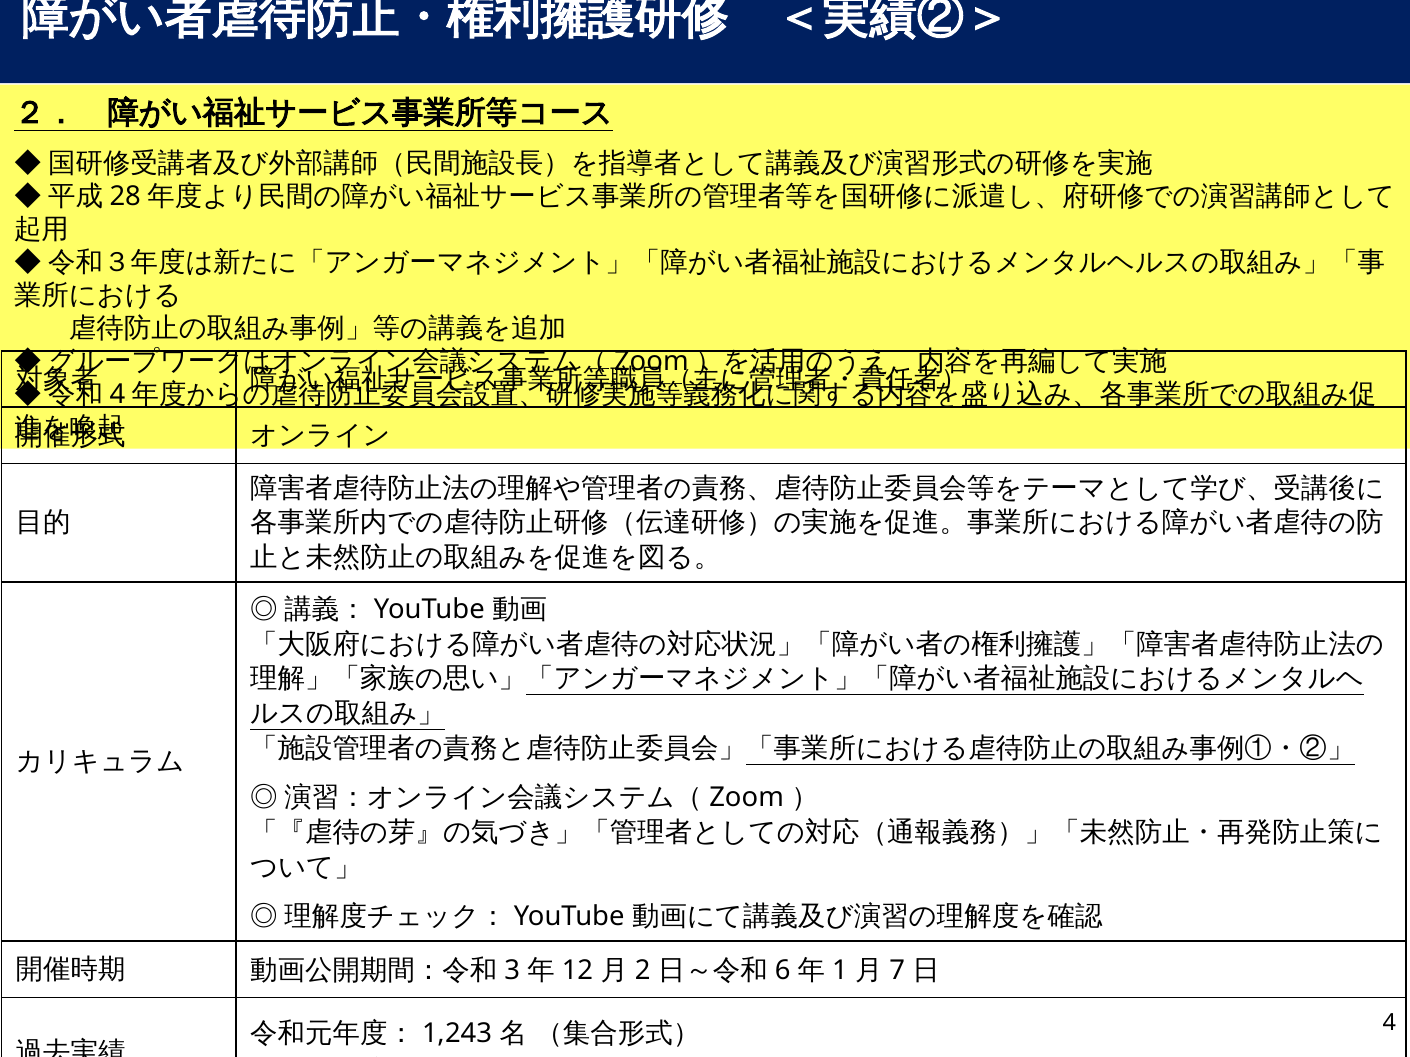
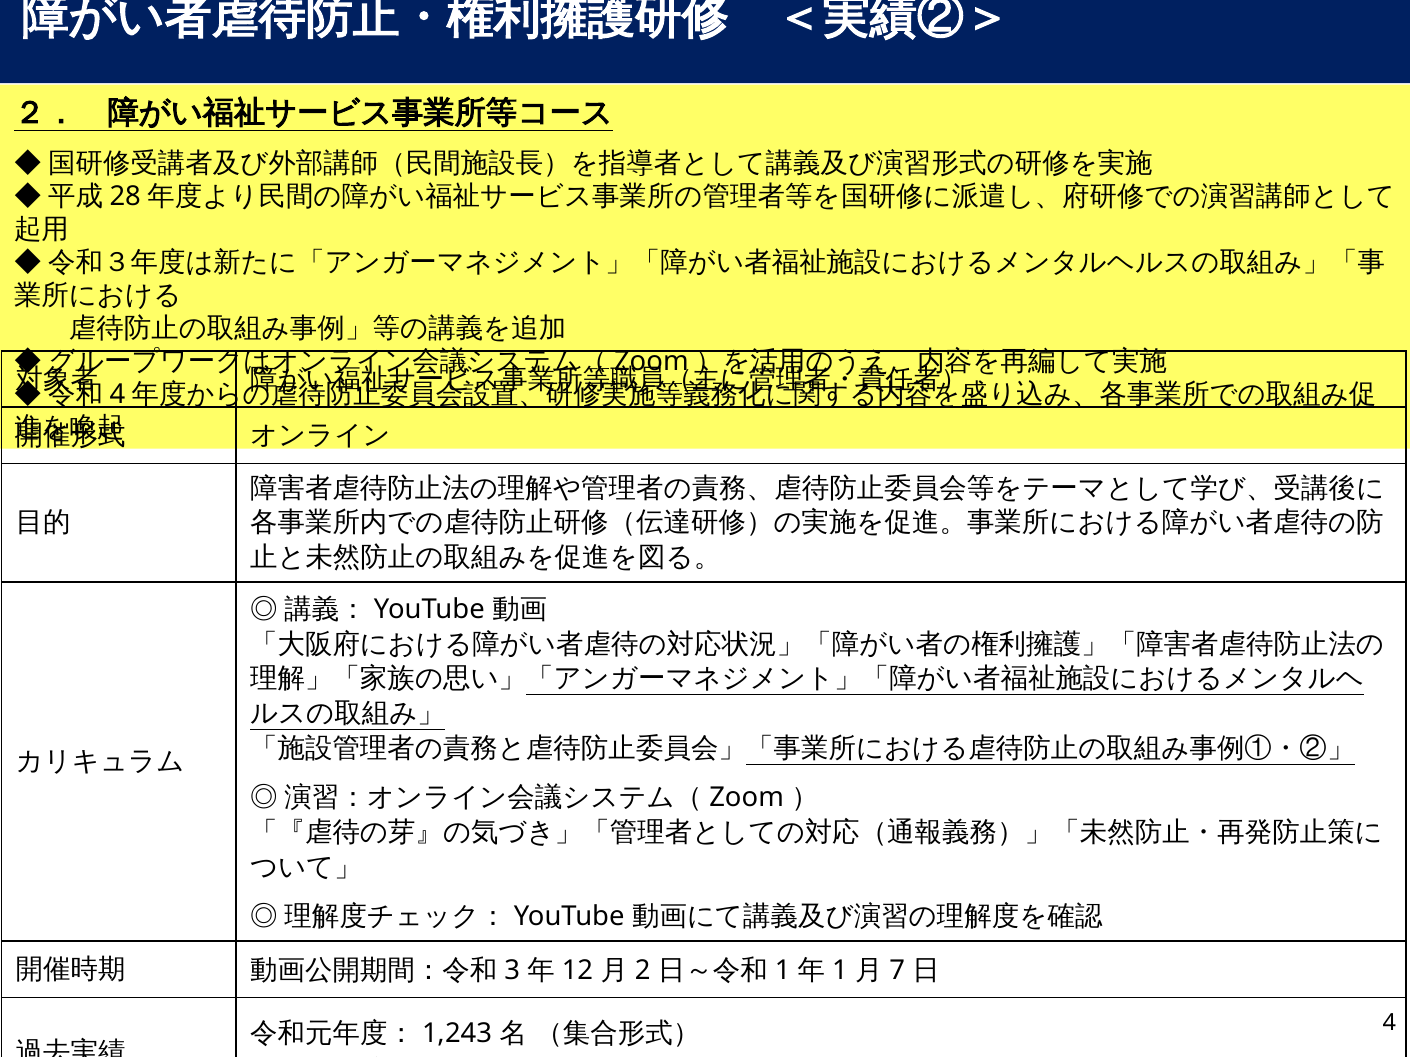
6 at (783, 971): 6 -> 1
